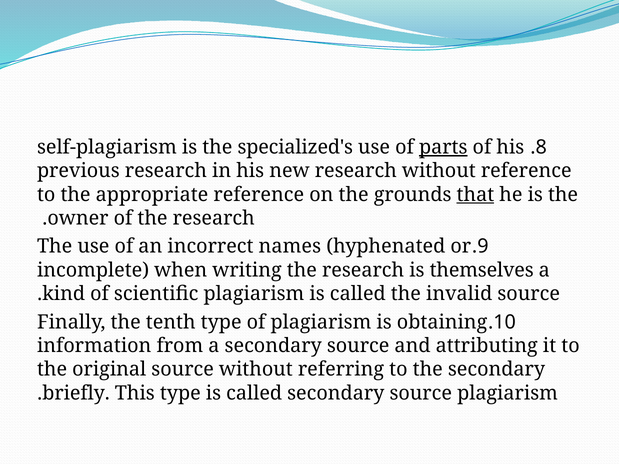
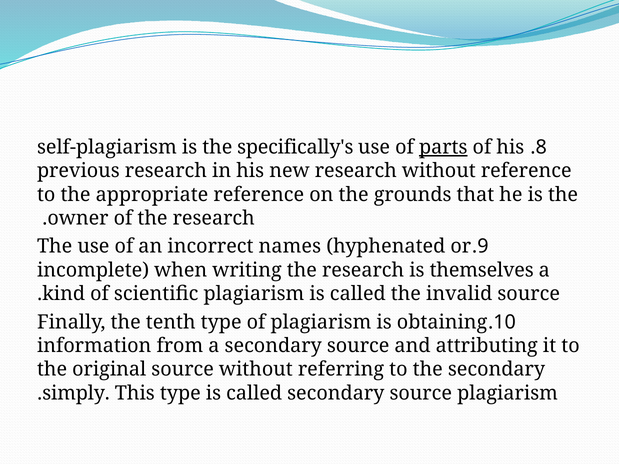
specialized's: specialized's -> specifically's
that underline: present -> none
briefly: briefly -> simply
